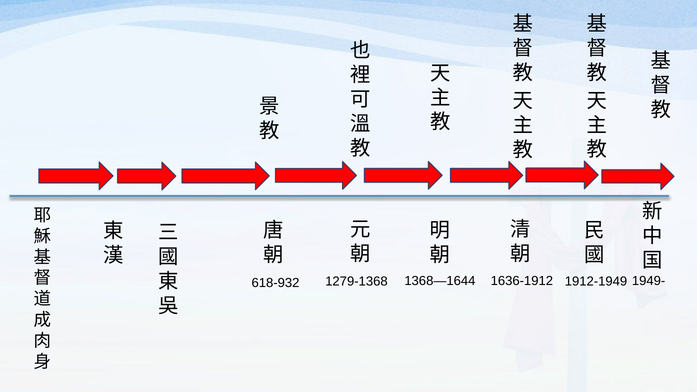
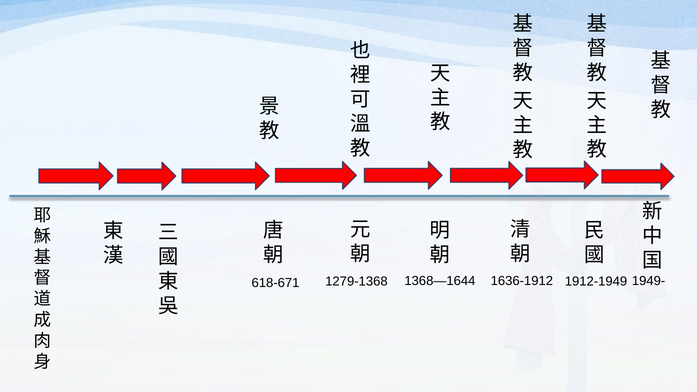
618-932: 618-932 -> 618-671
